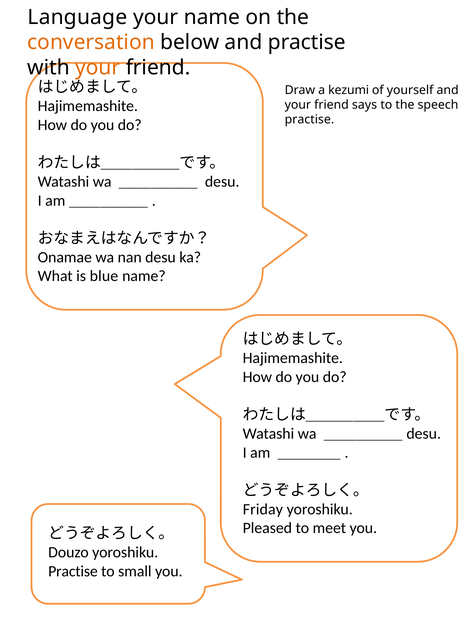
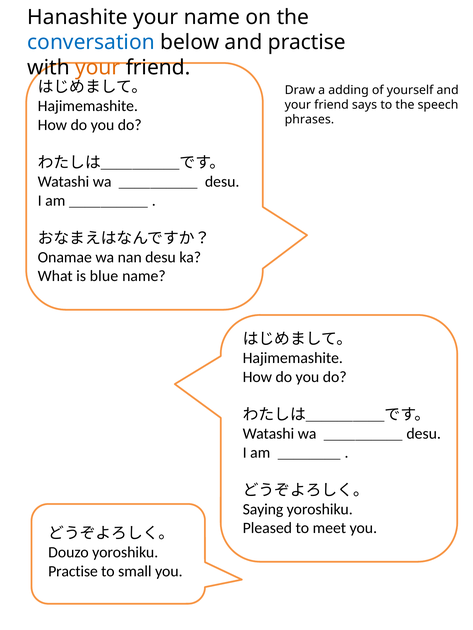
Language: Language -> Hanashite
conversation colour: orange -> blue
kezumi: kezumi -> adding
practise at (309, 120): practise -> phrases
Friday: Friday -> Saying
